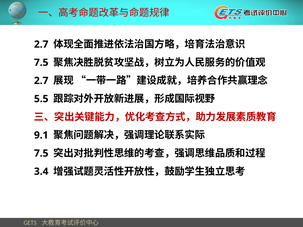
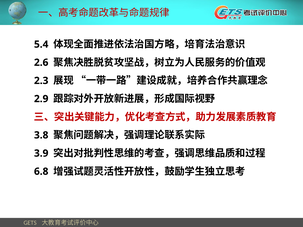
2.7 at (41, 44): 2.7 -> 5.4
7.5 at (41, 63): 7.5 -> 2.6
2.7 at (41, 81): 2.7 -> 2.3
5.5: 5.5 -> 2.9
9.1: 9.1 -> 3.8
7.5 at (41, 153): 7.5 -> 3.9
3.4: 3.4 -> 6.8
